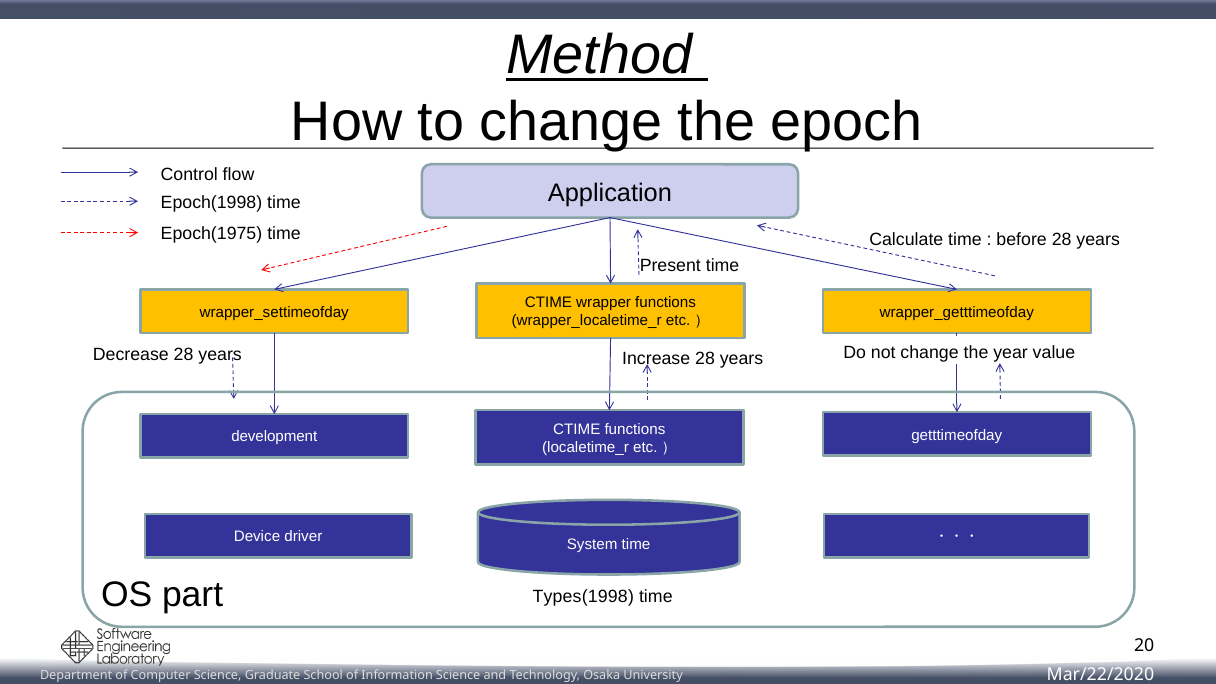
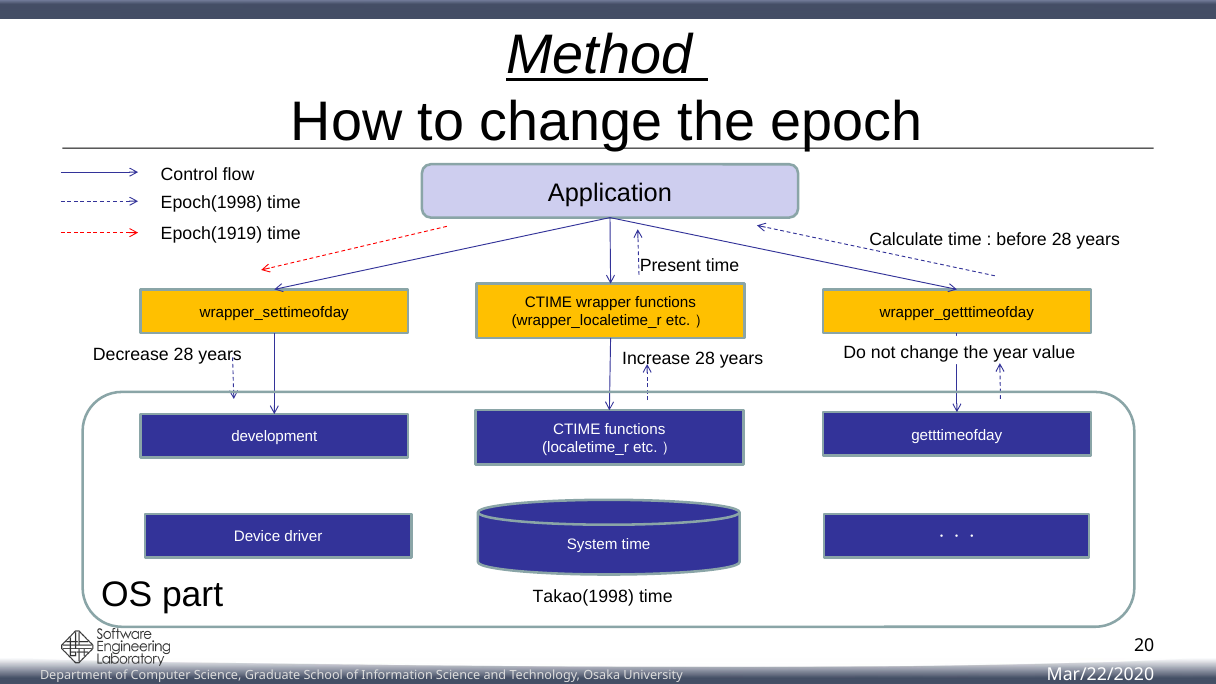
Epoch(1975: Epoch(1975 -> Epoch(1919
Types(1998: Types(1998 -> Takao(1998
